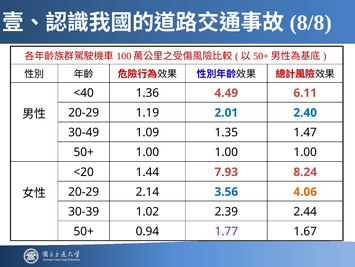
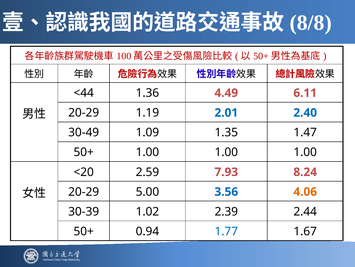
<40: <40 -> <44
1.44: 1.44 -> 2.59
2.14: 2.14 -> 5.00
1.77 colour: purple -> blue
